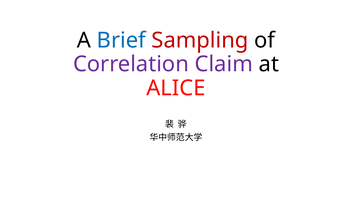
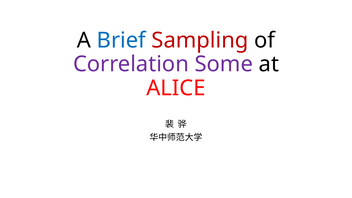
Claim: Claim -> Some
